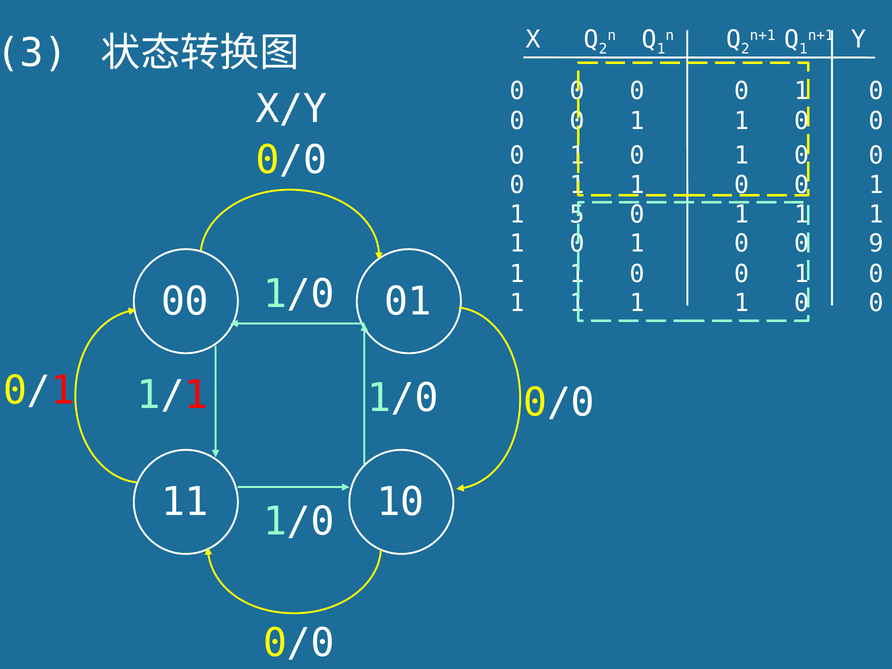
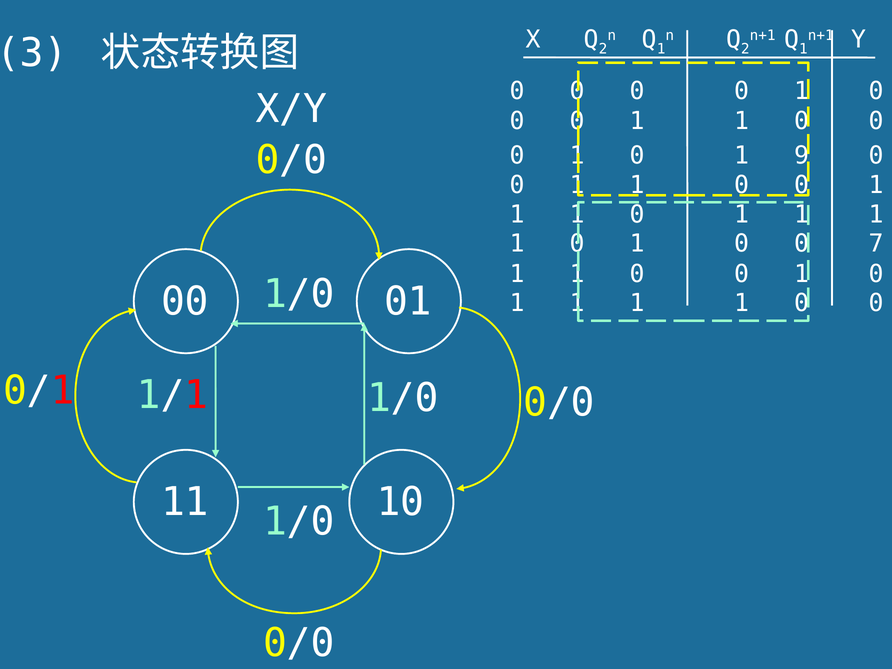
0 at (802, 155): 0 -> 9
5 at (577, 214): 5 -> 1
9: 9 -> 7
